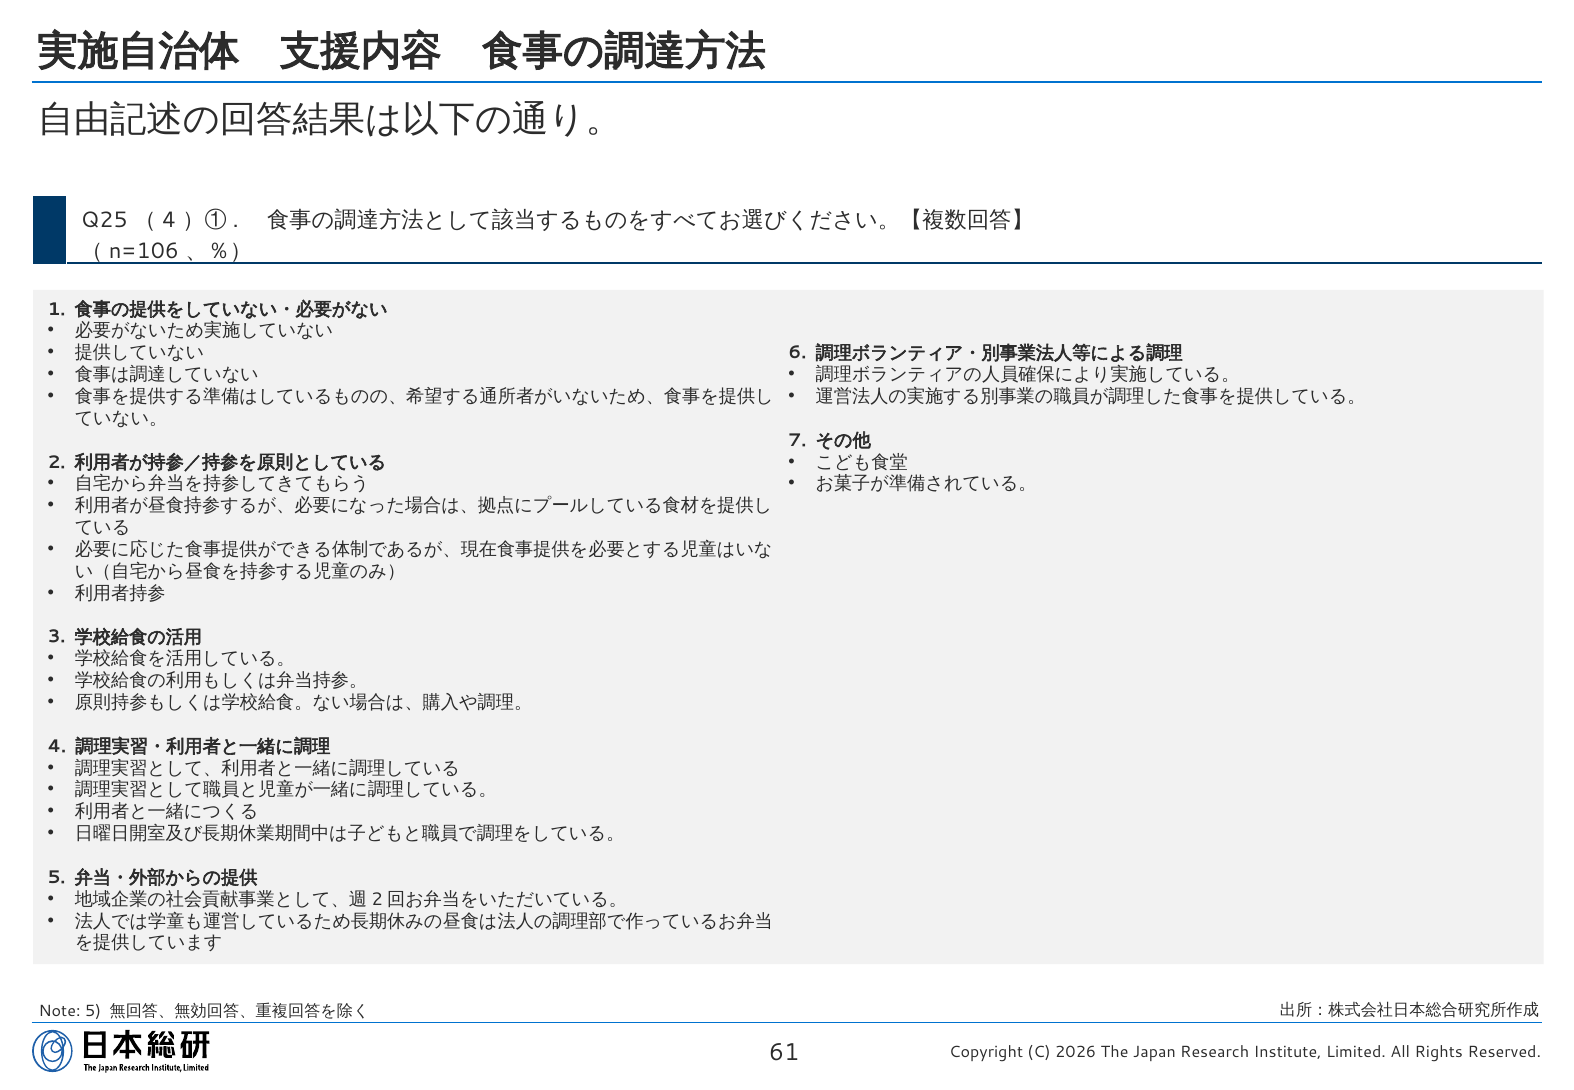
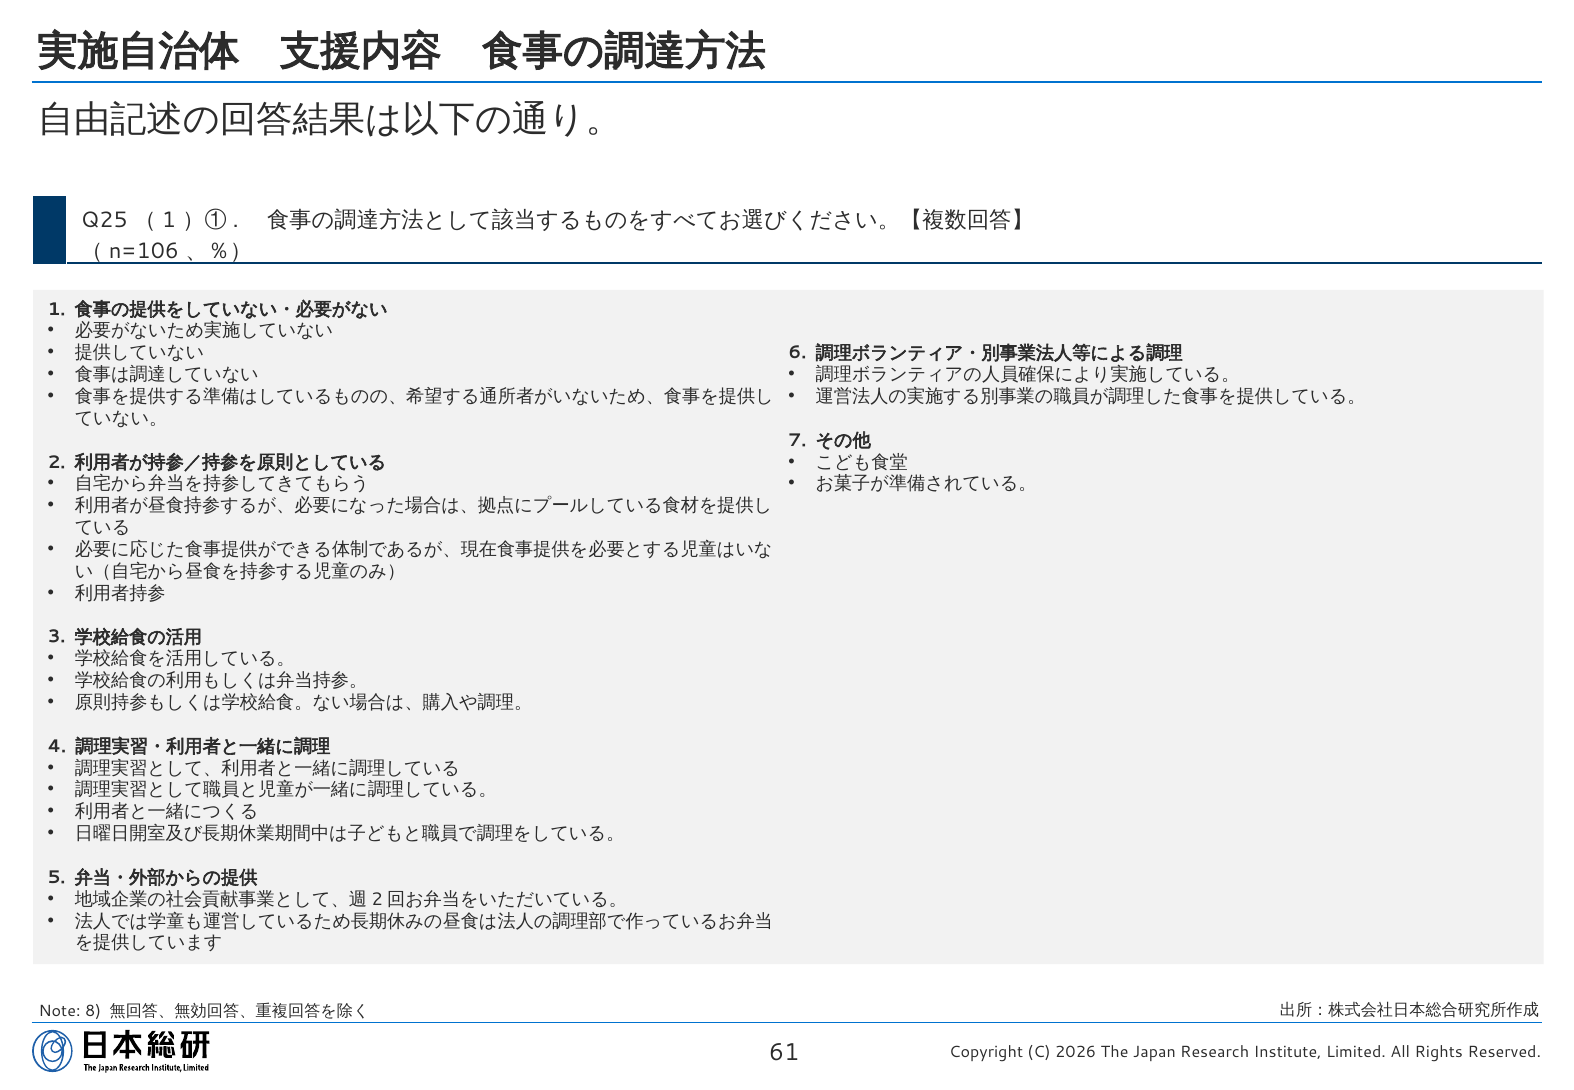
4 at (169, 220): 4 -> 1
Note 5: 5 -> 8
